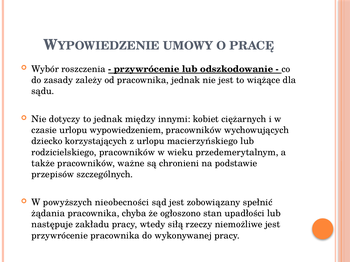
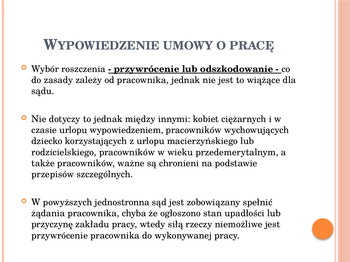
nieobecności: nieobecności -> jednostronna
następuje: następuje -> przyczynę
